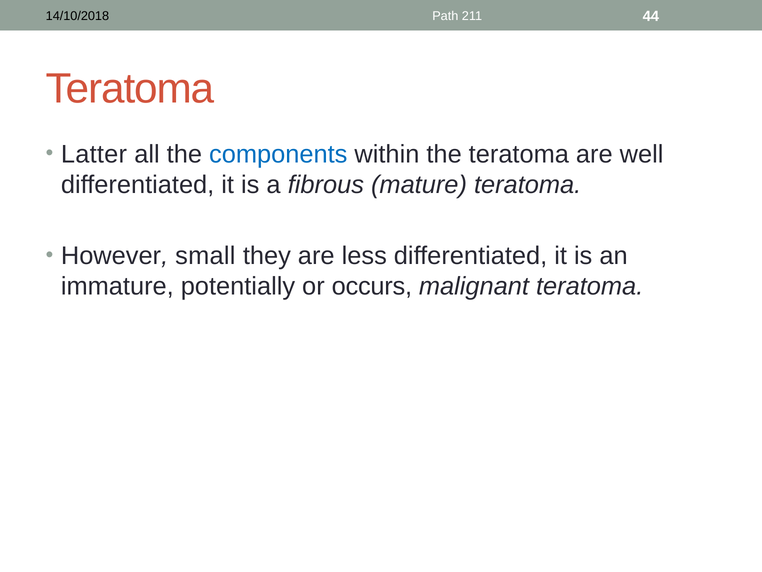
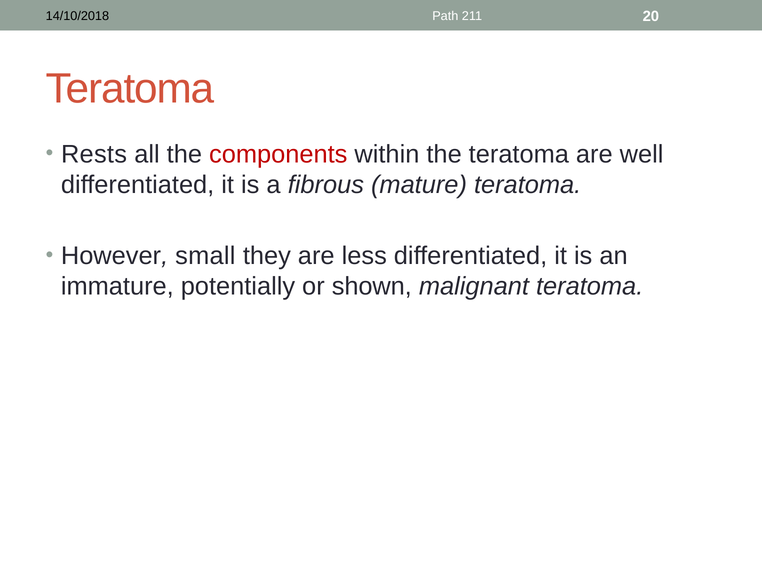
44: 44 -> 20
Latter: Latter -> Rests
components colour: blue -> red
occurs: occurs -> shown
